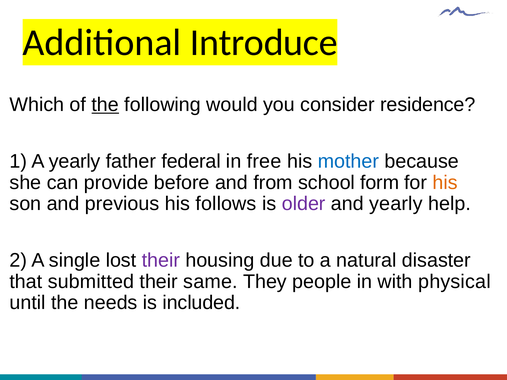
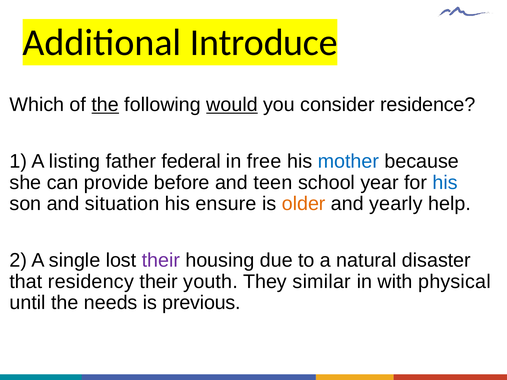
would underline: none -> present
A yearly: yearly -> listing
from: from -> teen
form: form -> year
his at (445, 183) colour: orange -> blue
previous: previous -> situation
follows: follows -> ensure
older colour: purple -> orange
submitted: submitted -> residency
same: same -> youth
people: people -> similar
included: included -> previous
